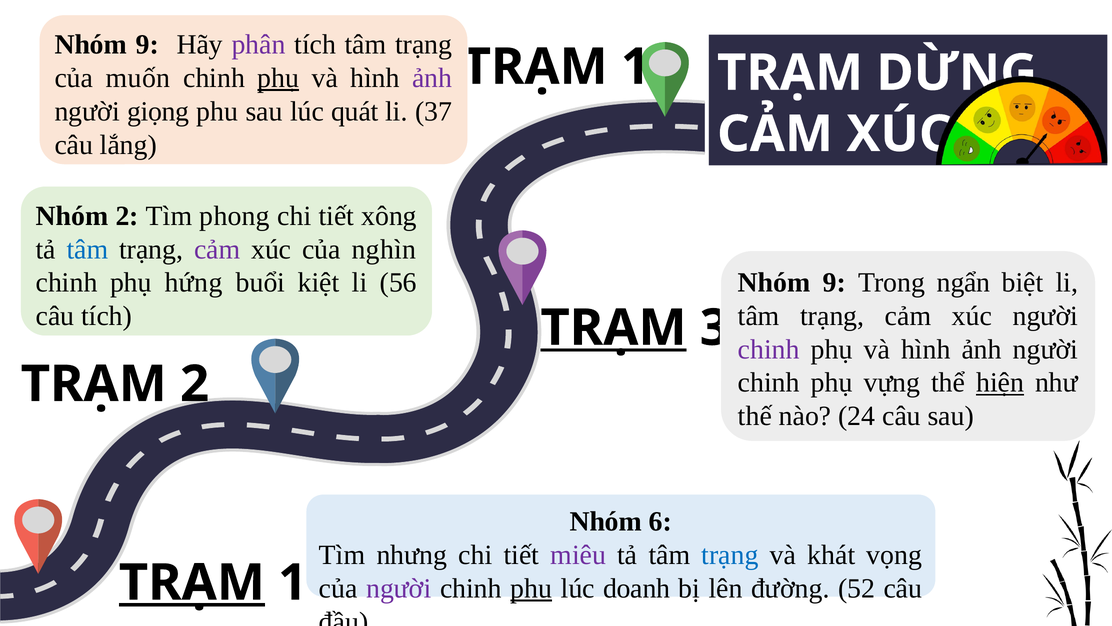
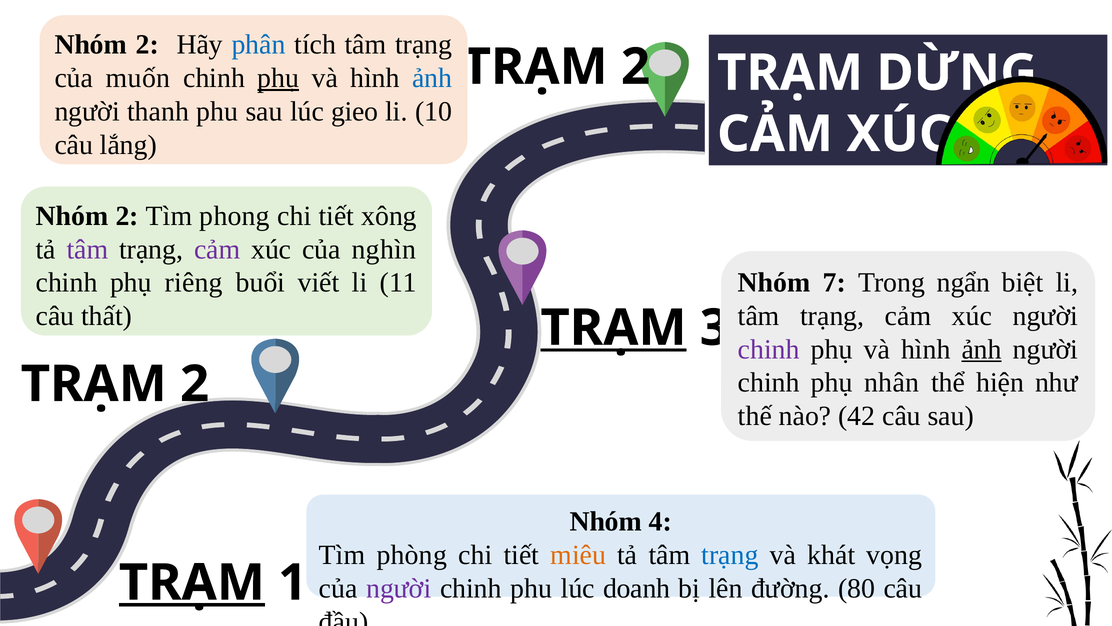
9 at (147, 45): 9 -> 2
phân colour: purple -> blue
1 at (636, 67): 1 -> 2
ảnh at (432, 78) colour: purple -> blue
giọng: giọng -> thanh
quát: quát -> gieo
37: 37 -> 10
tâm at (87, 249) colour: blue -> purple
9 at (834, 282): 9 -> 7
hứng: hứng -> riêng
kiệt: kiệt -> viết
56: 56 -> 11
câu tích: tích -> thất
ảnh at (982, 349) underline: none -> present
vựng: vựng -> nhân
hiện underline: present -> none
24: 24 -> 42
6: 6 -> 4
nhưng: nhưng -> phòng
miêu colour: purple -> orange
phu at (531, 588) underline: present -> none
52: 52 -> 80
